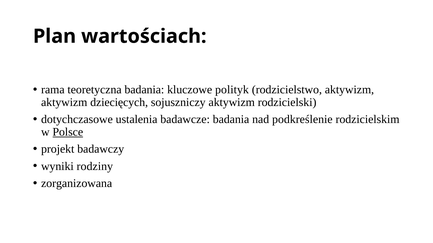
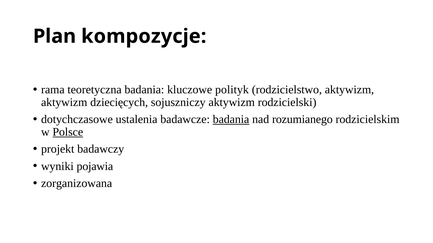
wartościach: wartościach -> kompozycje
badania at (231, 120) underline: none -> present
podkreślenie: podkreślenie -> rozumianego
rodziny: rodziny -> pojawia
